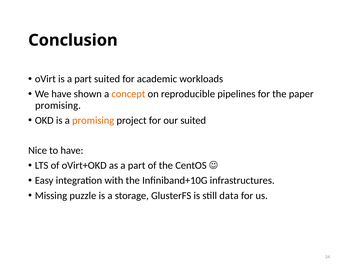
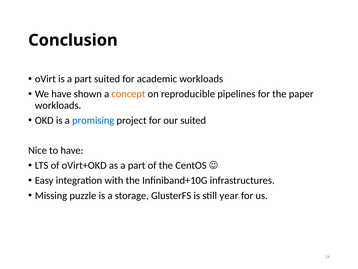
promising at (58, 105): promising -> workloads
promising at (93, 120) colour: orange -> blue
data: data -> year
